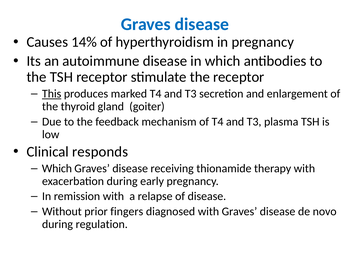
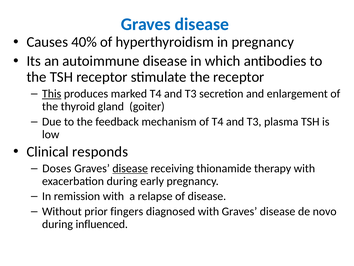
14%: 14% -> 40%
Which at (57, 168): Which -> Doses
disease at (130, 168) underline: none -> present
regulation: regulation -> influenced
